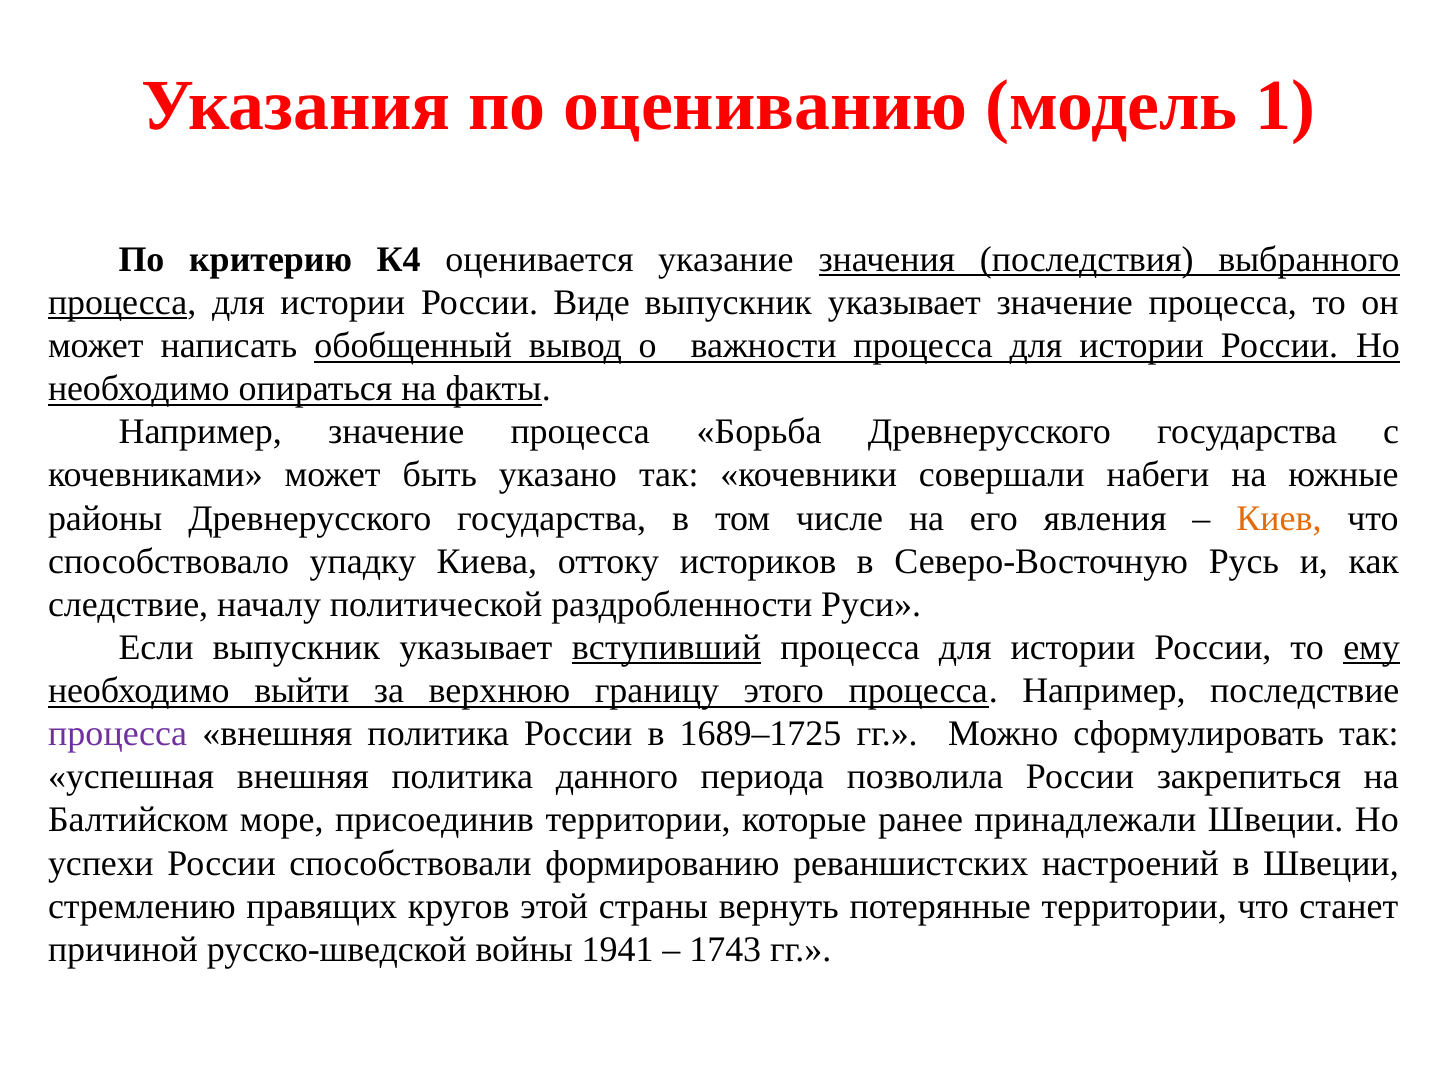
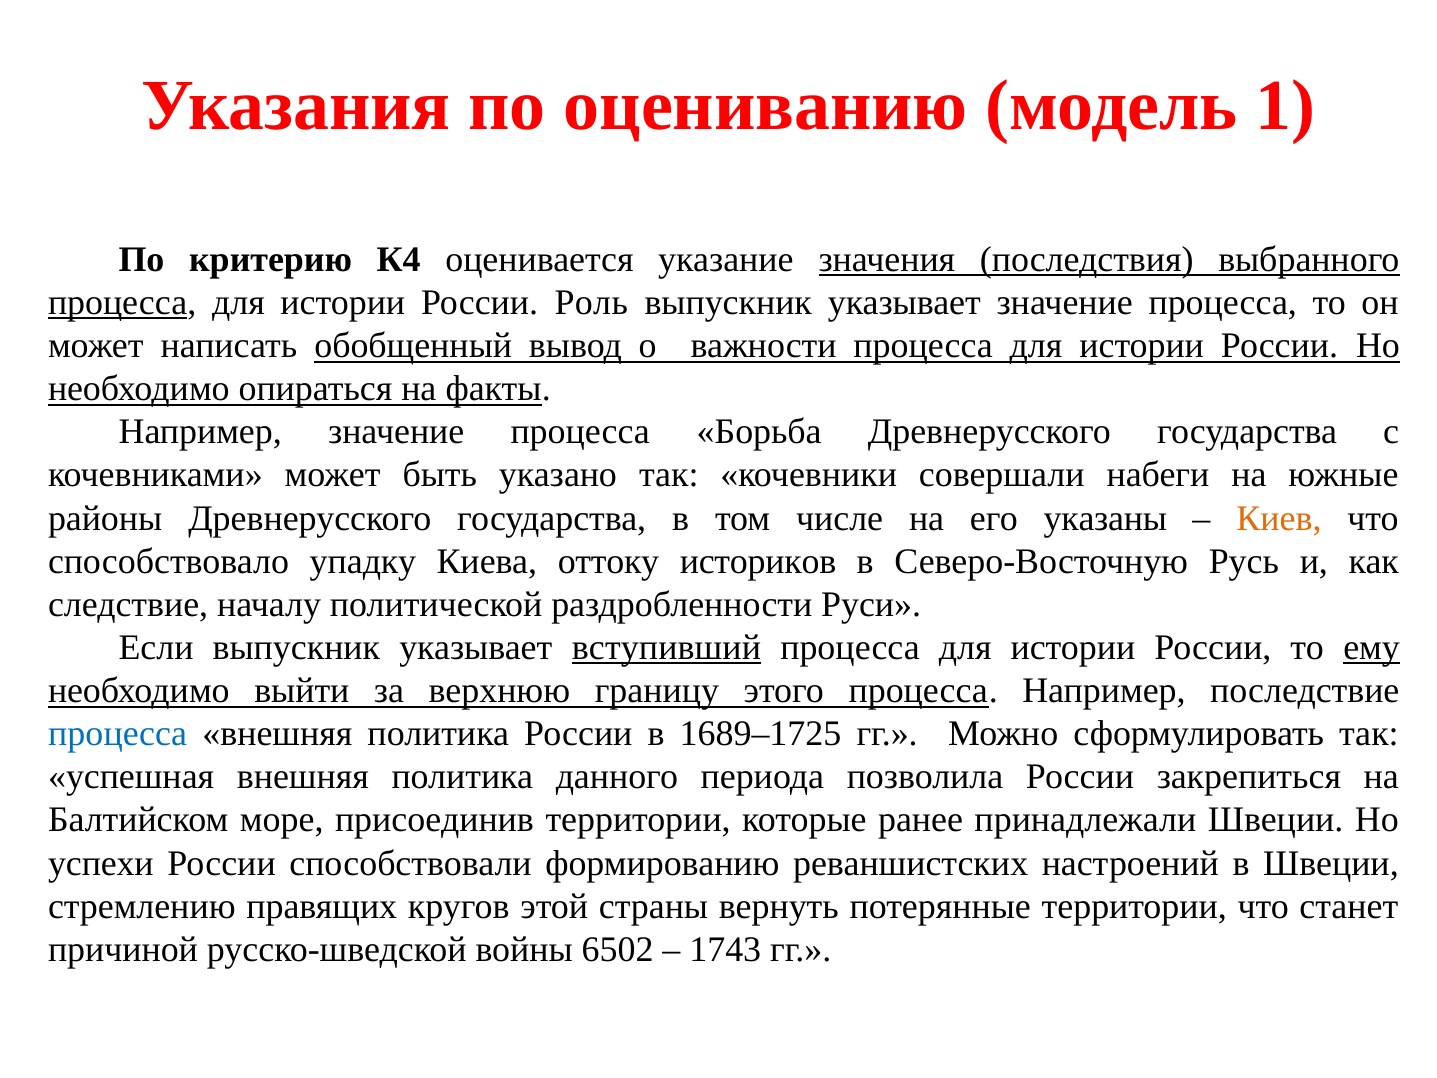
Виде: Виде -> Роль
явления: явления -> указаны
процесса at (118, 734) colour: purple -> blue
1941: 1941 -> 6502
